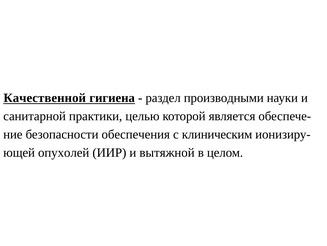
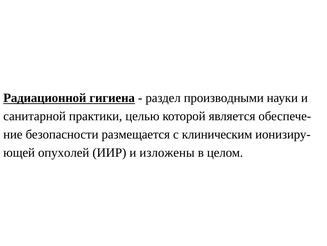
Качественной: Качественной -> Радиационной
обеспечения: обеспечения -> размещается
вытяжной: вытяжной -> изложены
